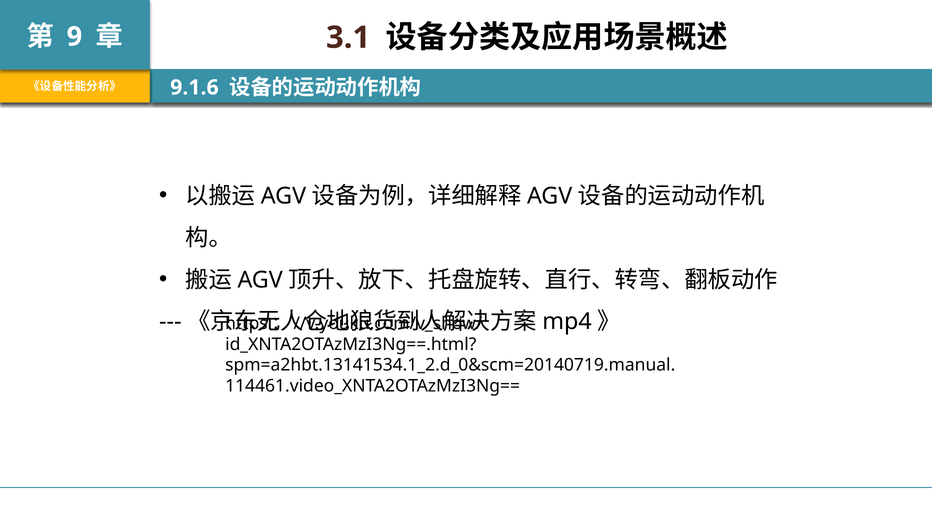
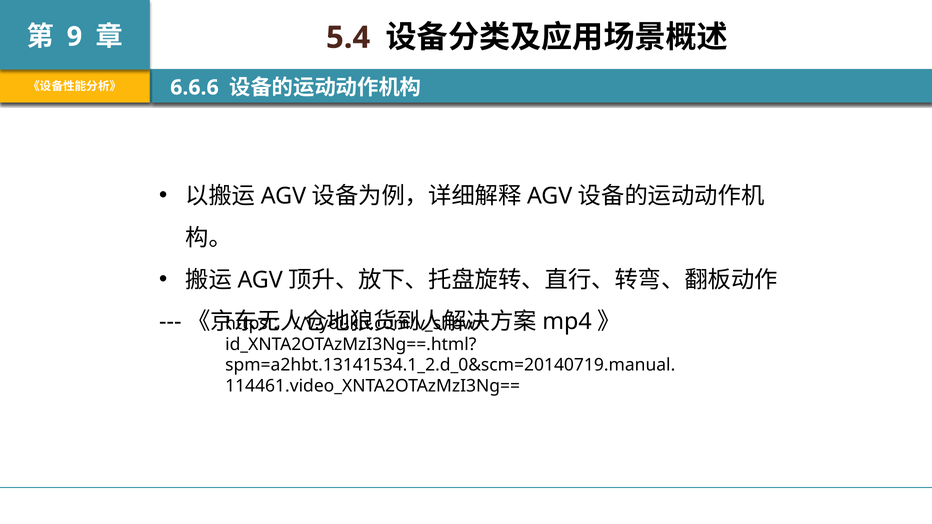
3.1: 3.1 -> 5.4
9.1.6: 9.1.6 -> 6.6.6
